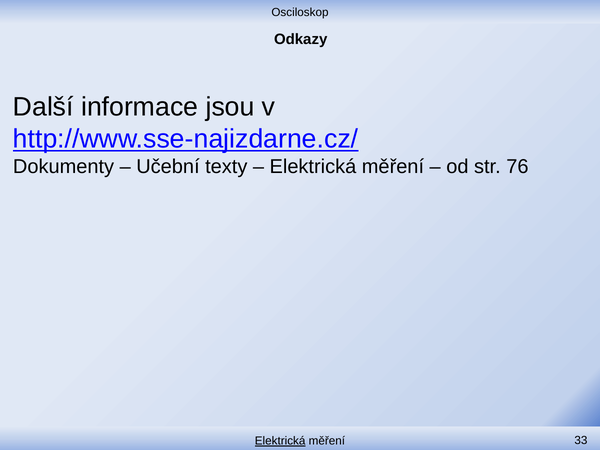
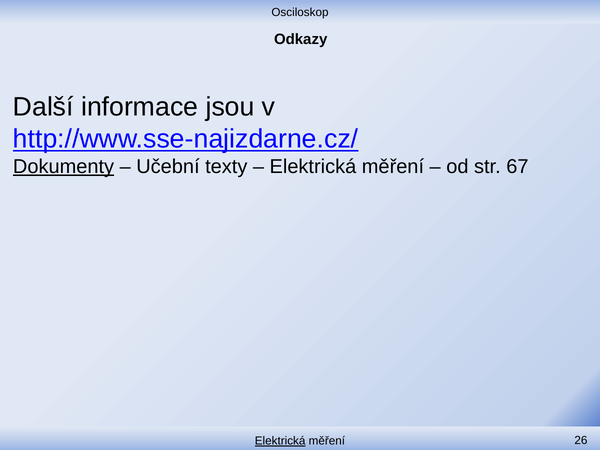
Dokumenty underline: none -> present
76: 76 -> 67
33: 33 -> 26
